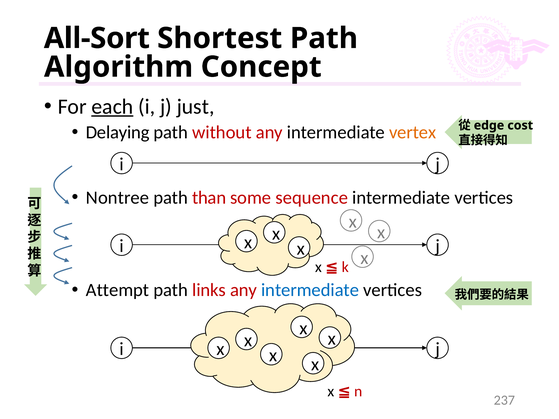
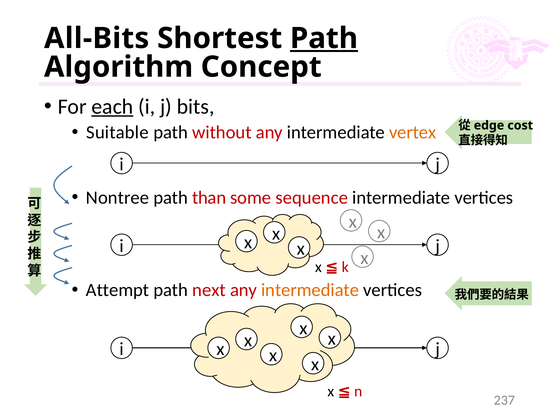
All-Sort: All-Sort -> All-Bits
Path at (324, 38) underline: none -> present
just: just -> bits
Delaying: Delaying -> Suitable
links: links -> next
intermediate at (310, 290) colour: blue -> orange
